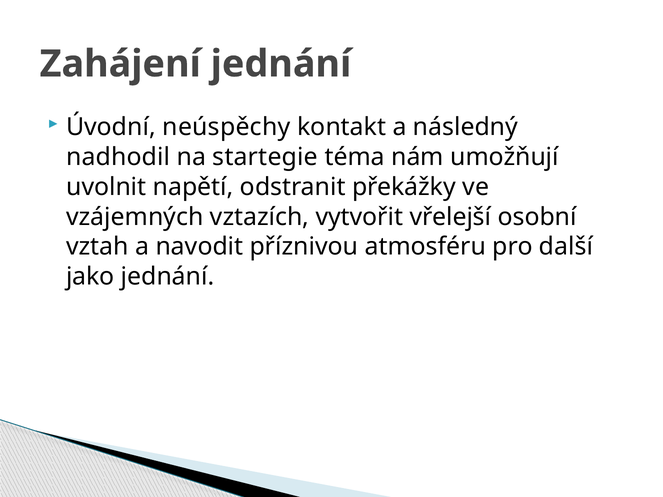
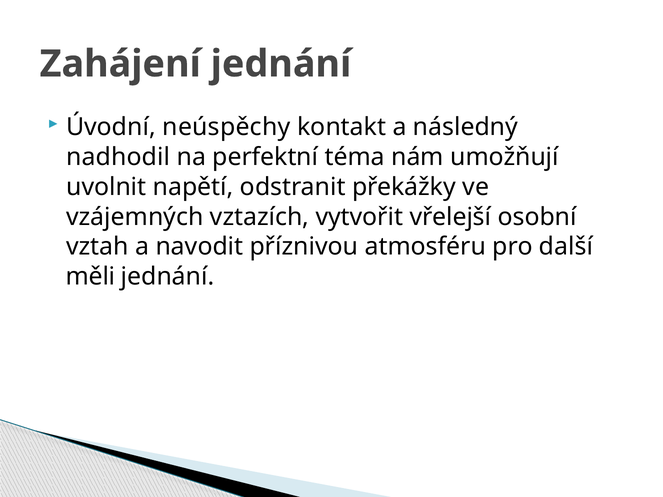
startegie: startegie -> perfektní
jako: jako -> měli
